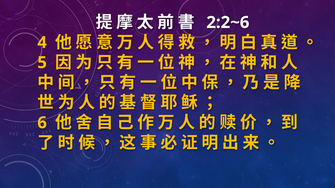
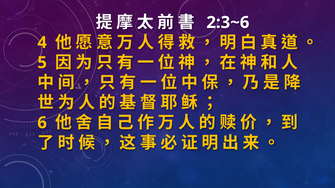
2:2~6: 2:2~6 -> 2:3~6
